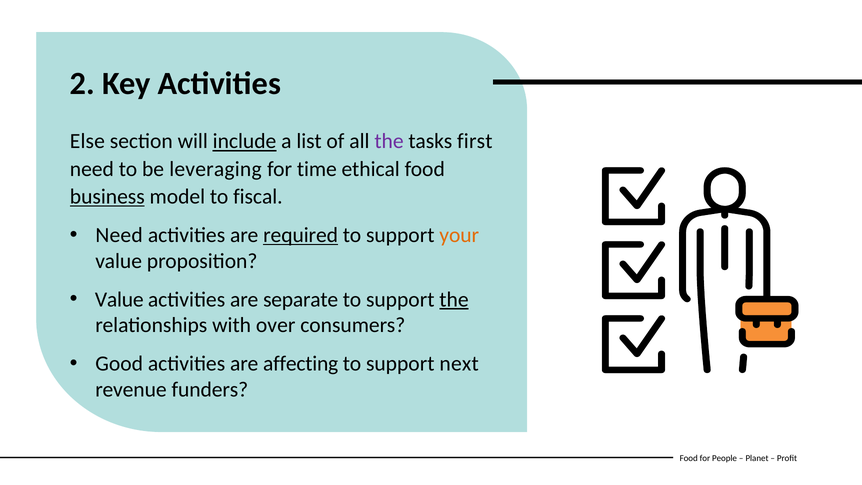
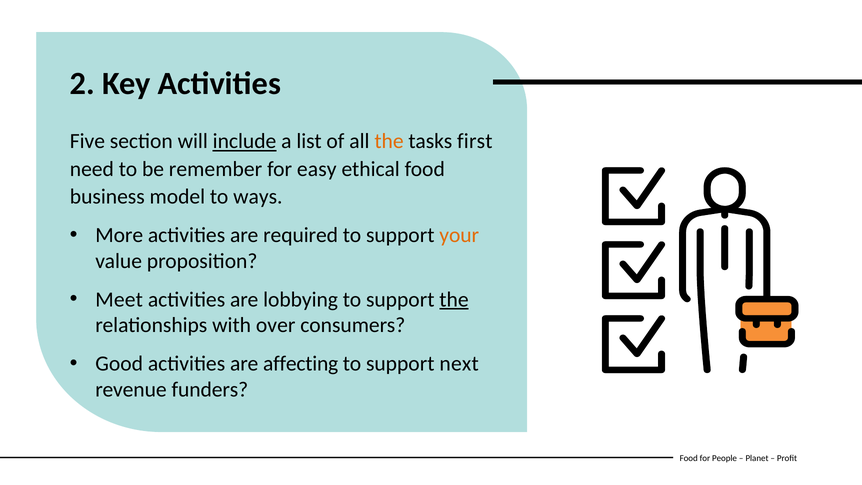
Else: Else -> Five
the at (389, 141) colour: purple -> orange
leveraging: leveraging -> remember
time: time -> easy
business underline: present -> none
fiscal: fiscal -> ways
Need at (119, 235): Need -> More
required underline: present -> none
Value at (119, 299): Value -> Meet
separate: separate -> lobbying
